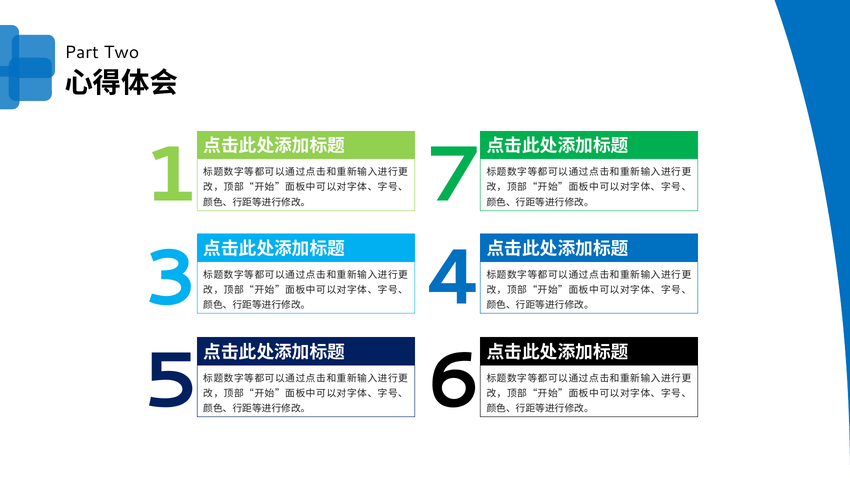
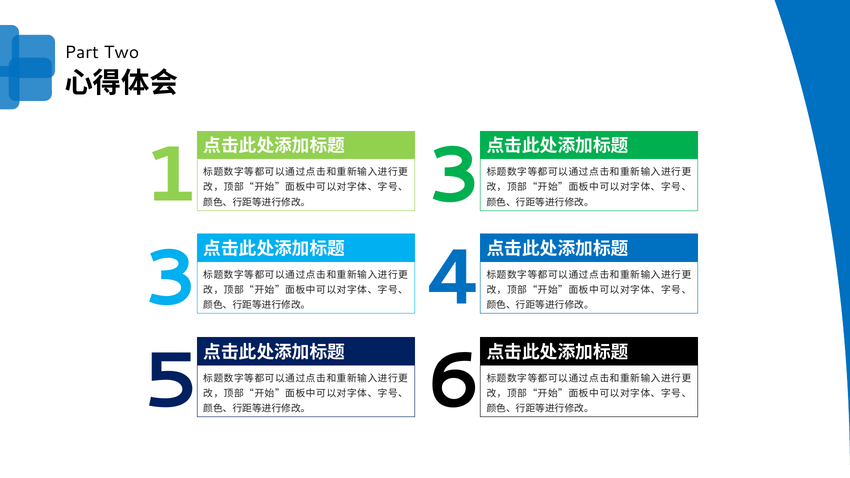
7 at (454, 175): 7 -> 3
